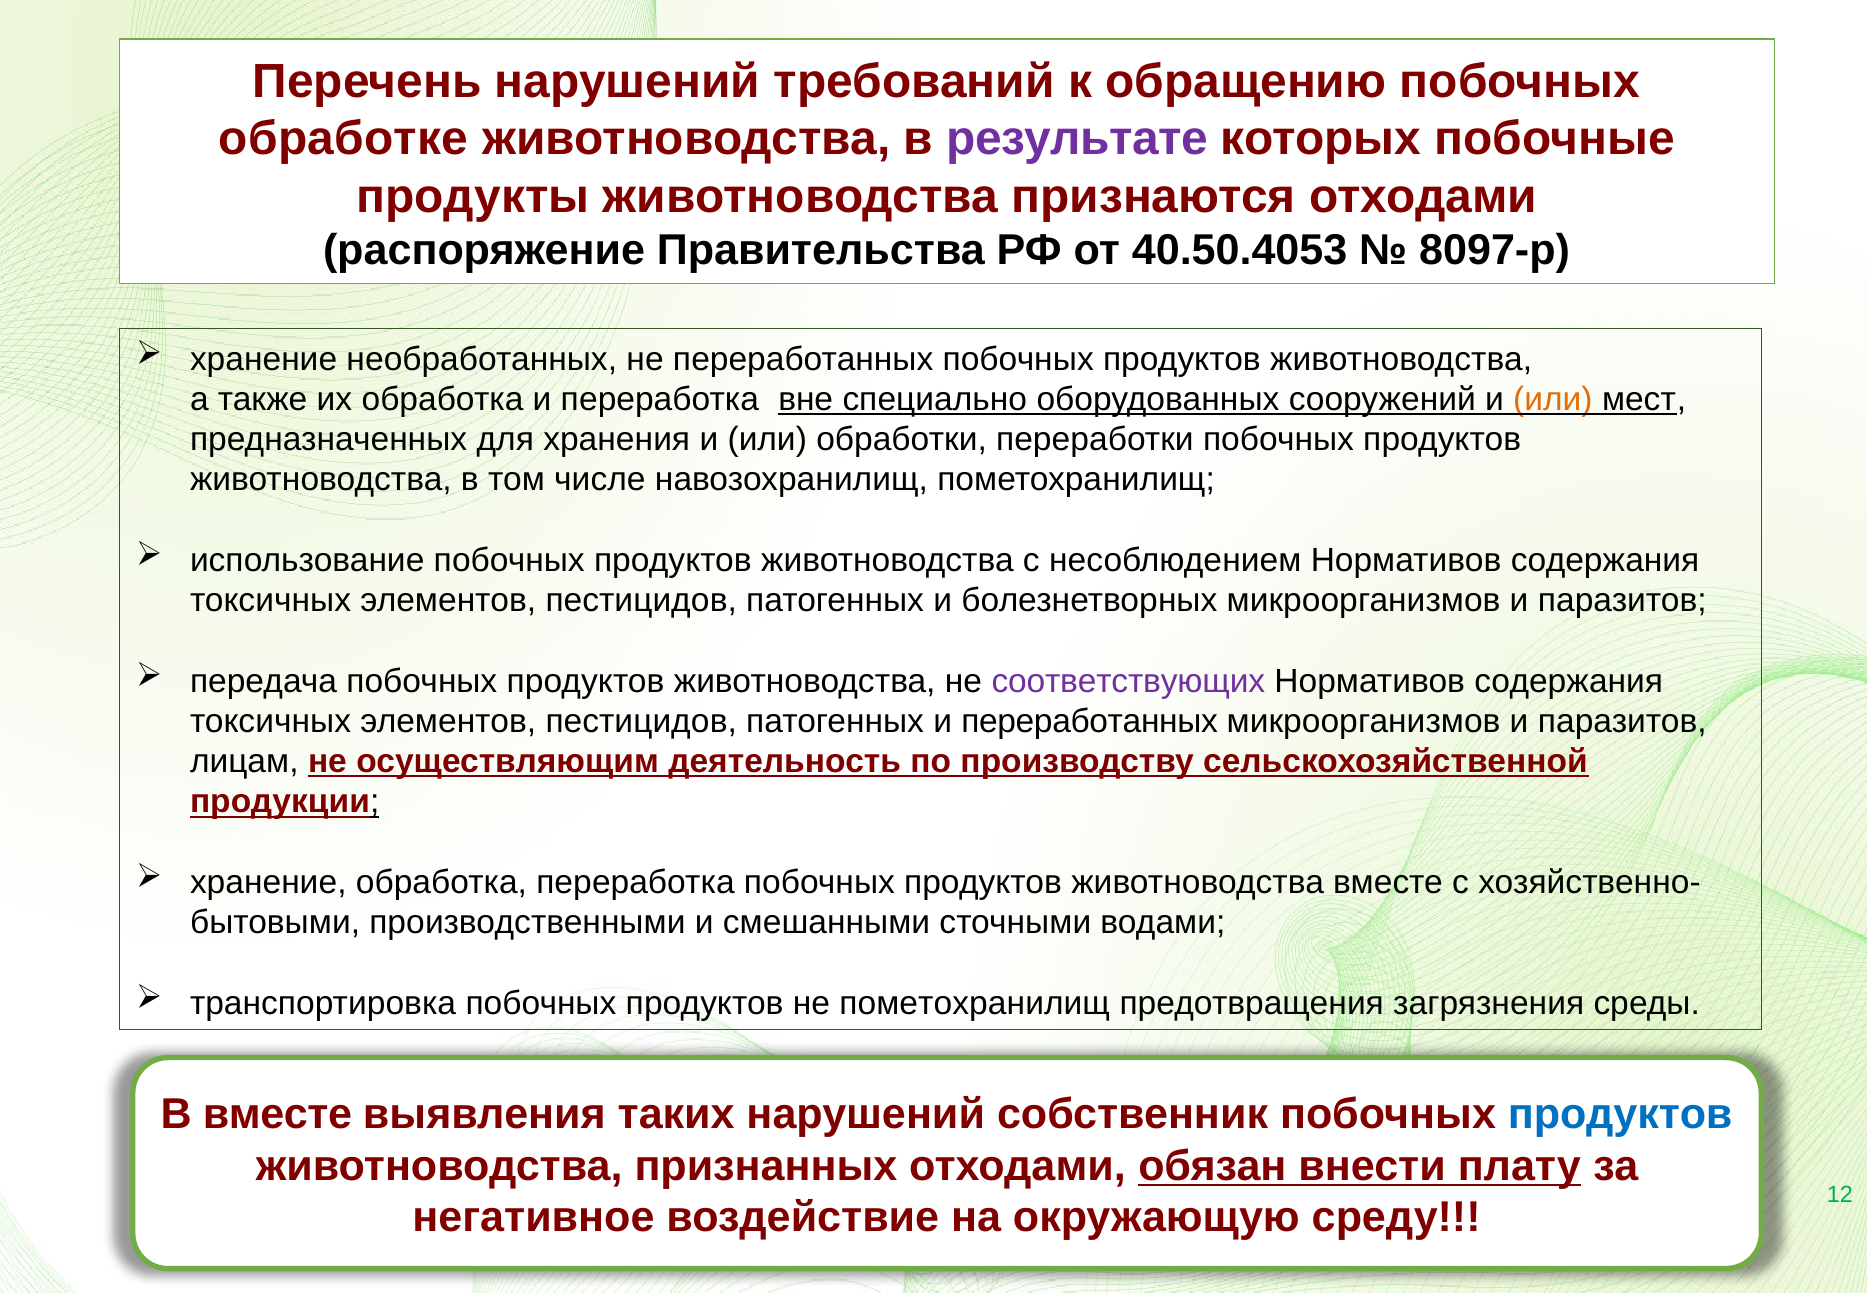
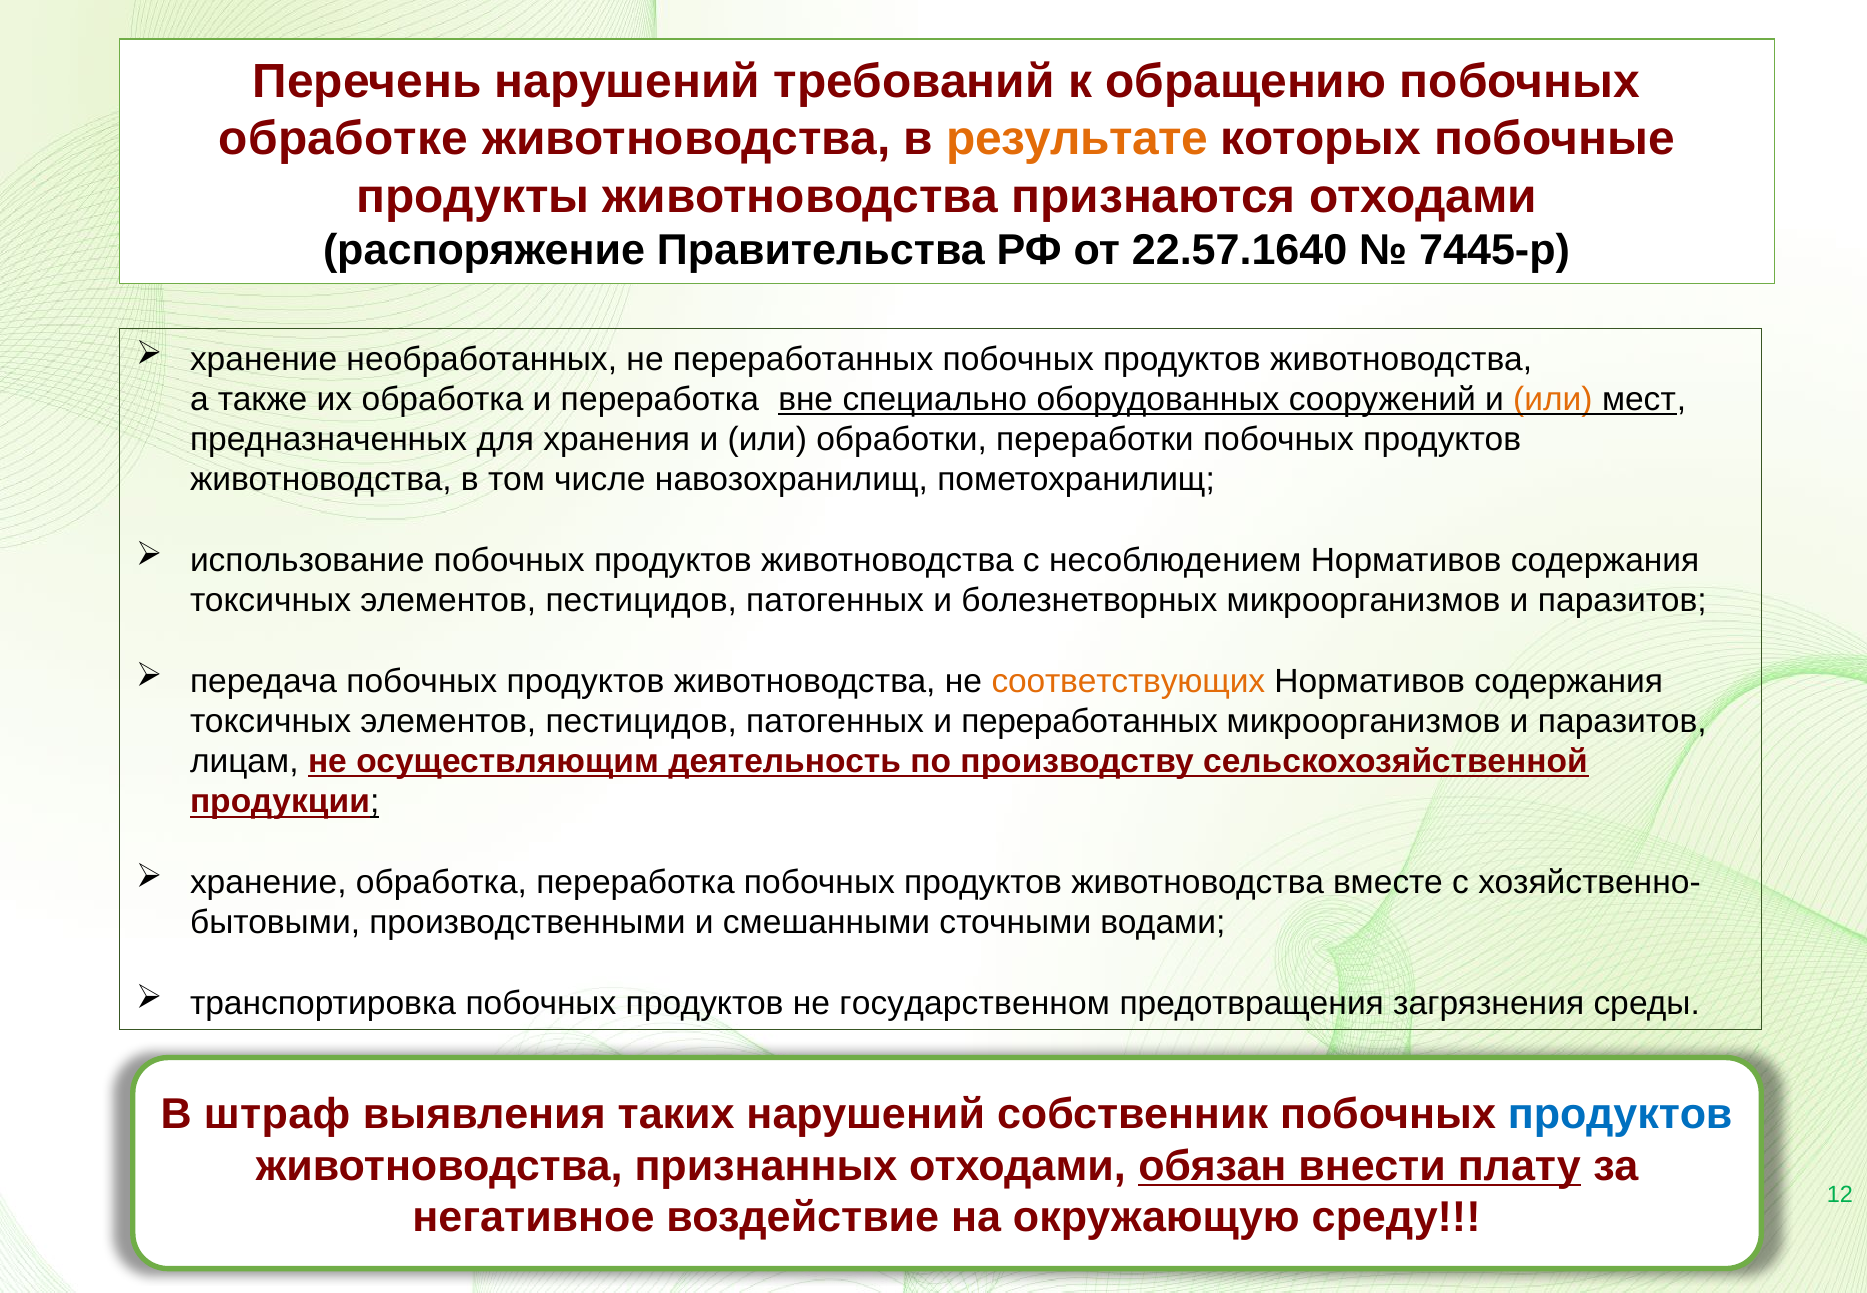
результате colour: purple -> orange
40.50.4053: 40.50.4053 -> 22.57.1640
8097-р: 8097-р -> 7445-р
соответствующих colour: purple -> orange
не пометохранилищ: пометохранилищ -> государственном
В вместе: вместе -> штраф
